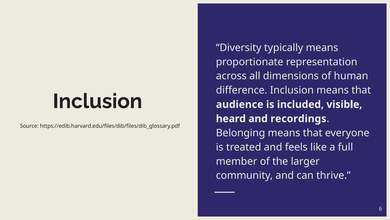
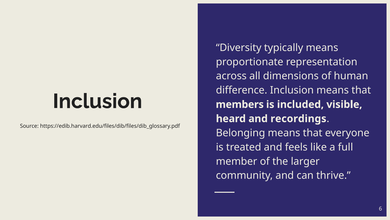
audience: audience -> members
